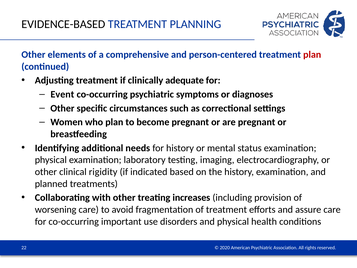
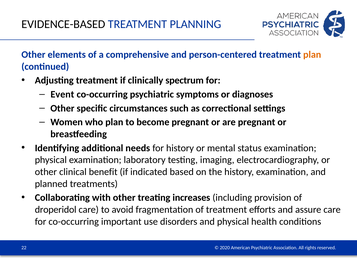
plan at (312, 55) colour: red -> orange
adequate: adequate -> spectrum
rigidity: rigidity -> benefit
worsening: worsening -> droperidol
